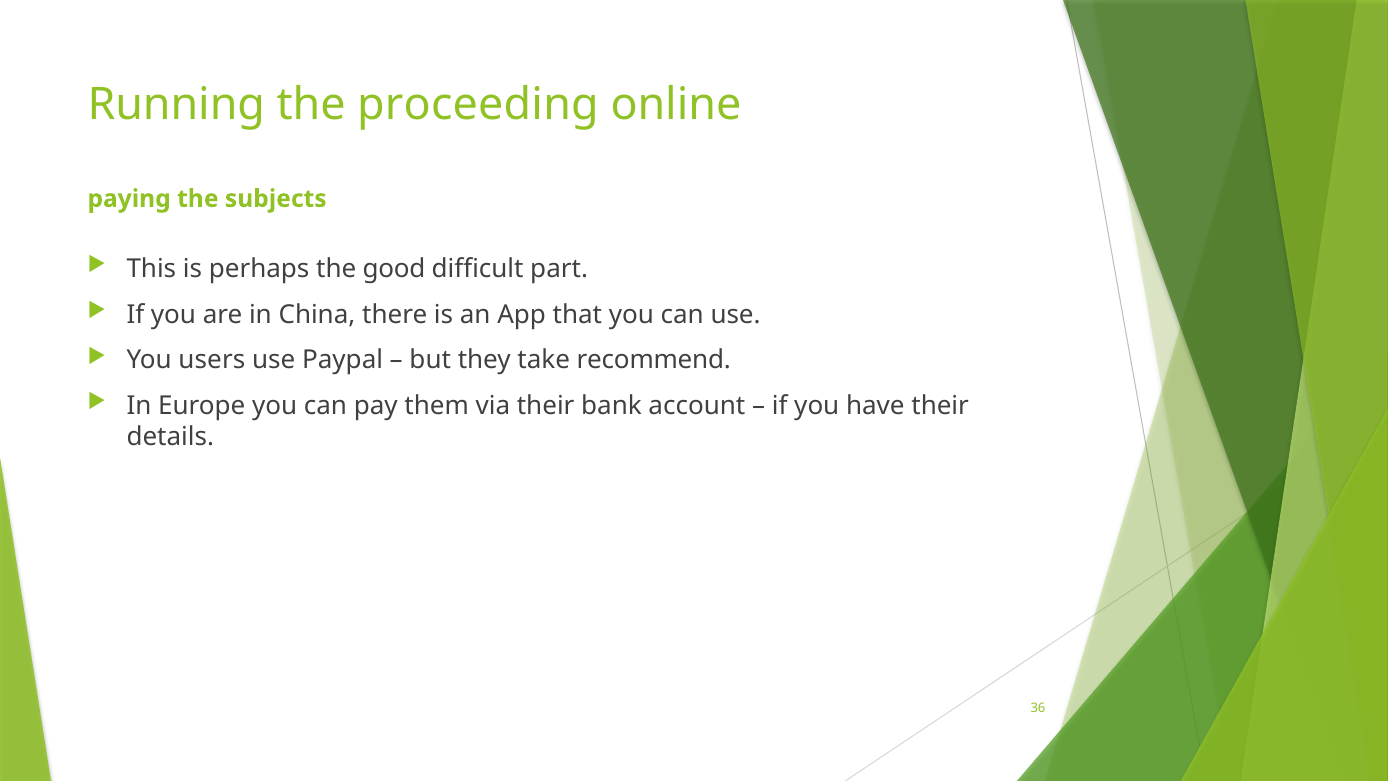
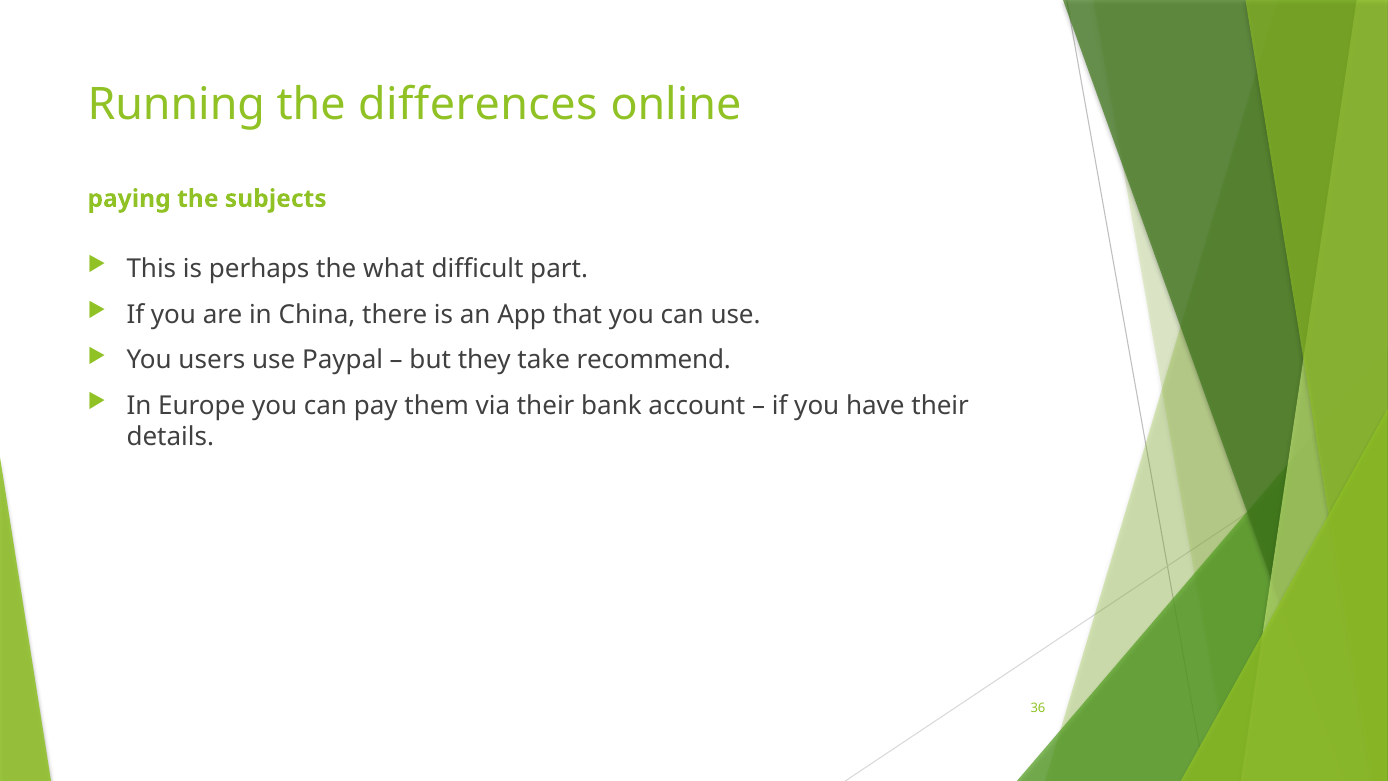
proceeding: proceeding -> differences
good: good -> what
